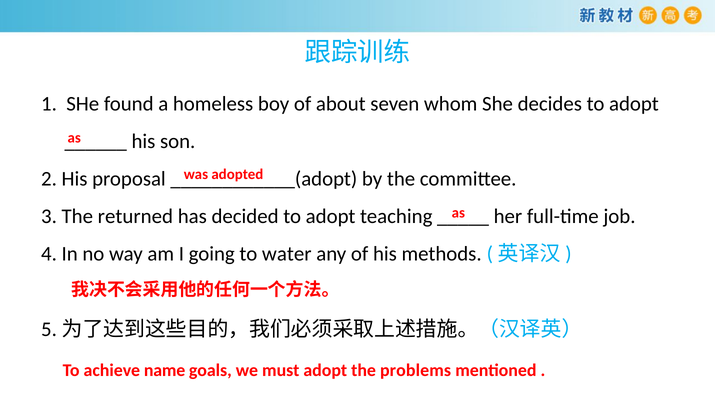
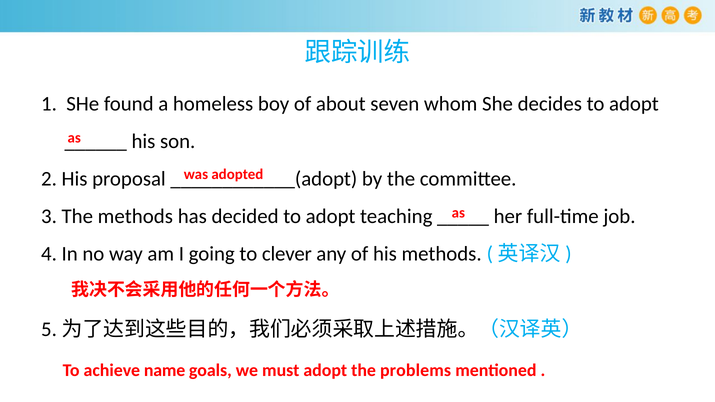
The returned: returned -> methods
water: water -> clever
